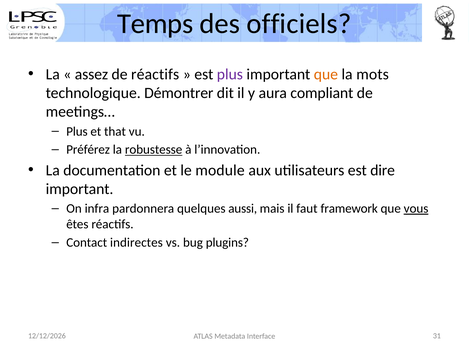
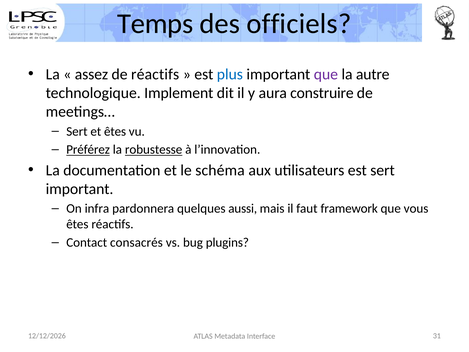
plus at (230, 74) colour: purple -> blue
que at (326, 74) colour: orange -> purple
mots: mots -> autre
Démontrer: Démontrer -> Implement
compliant: compliant -> construire
Plus at (77, 131): Plus -> Sert
et that: that -> êtes
Préférez underline: none -> present
module: module -> schéma
est dire: dire -> sert
vous underline: present -> none
indirectes: indirectes -> consacrés
